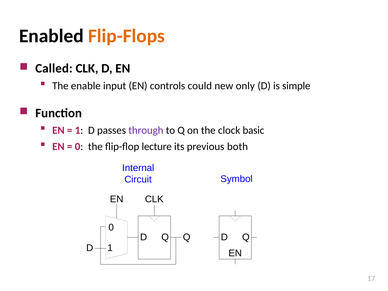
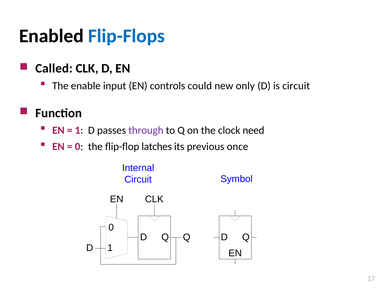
Flip-Flops colour: orange -> blue
is simple: simple -> circuit
basic: basic -> need
lecture: lecture -> latches
both: both -> once
